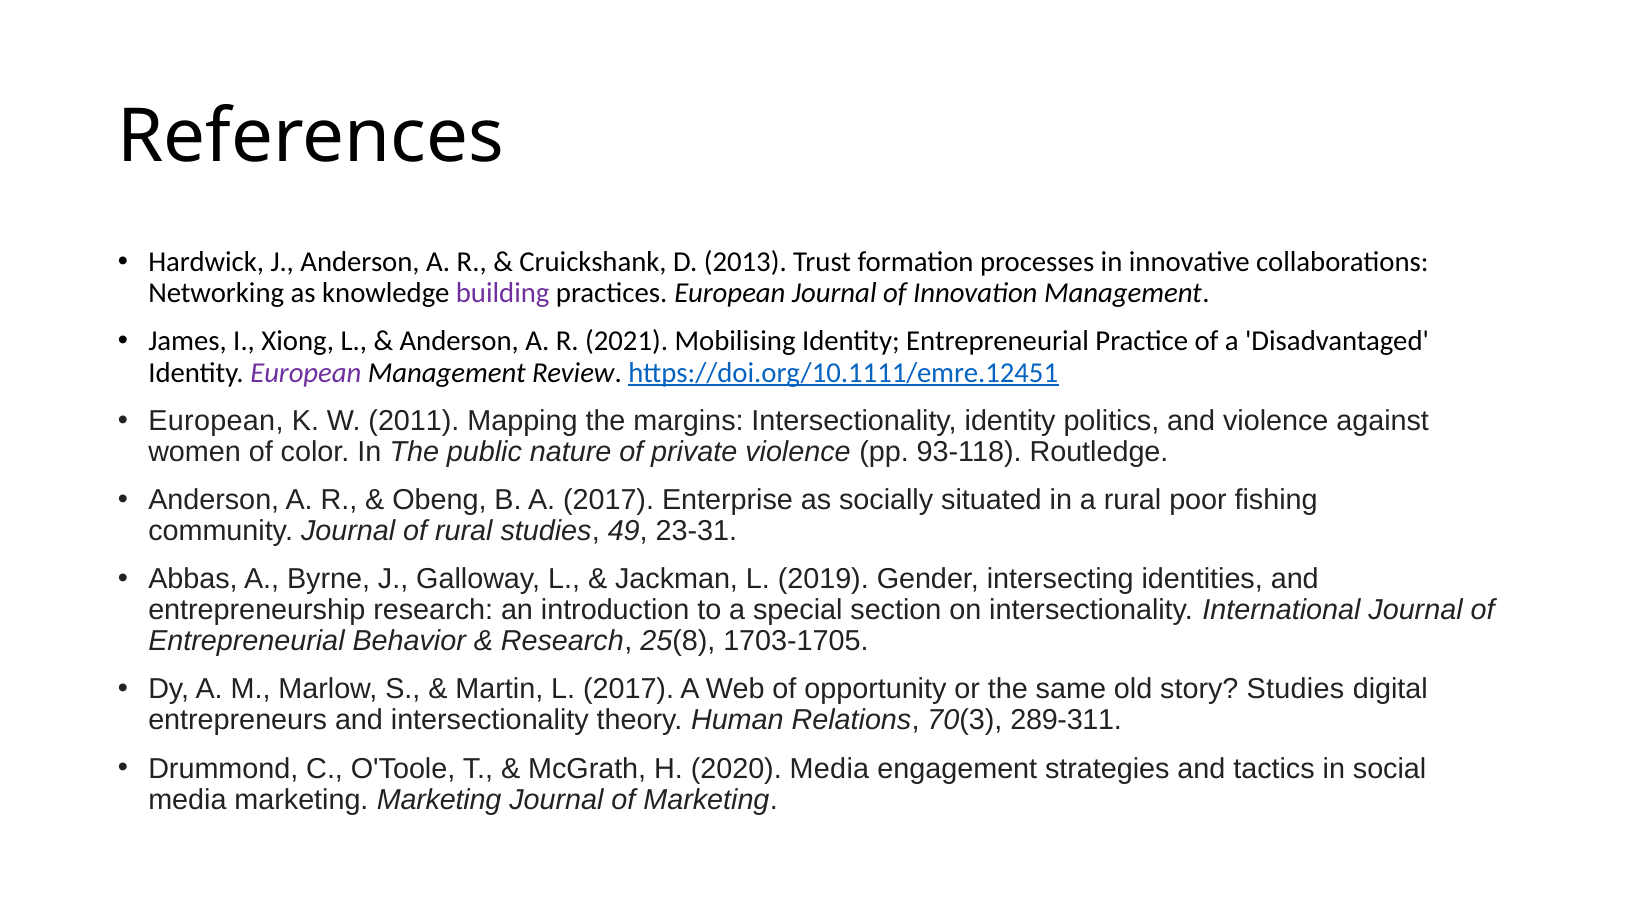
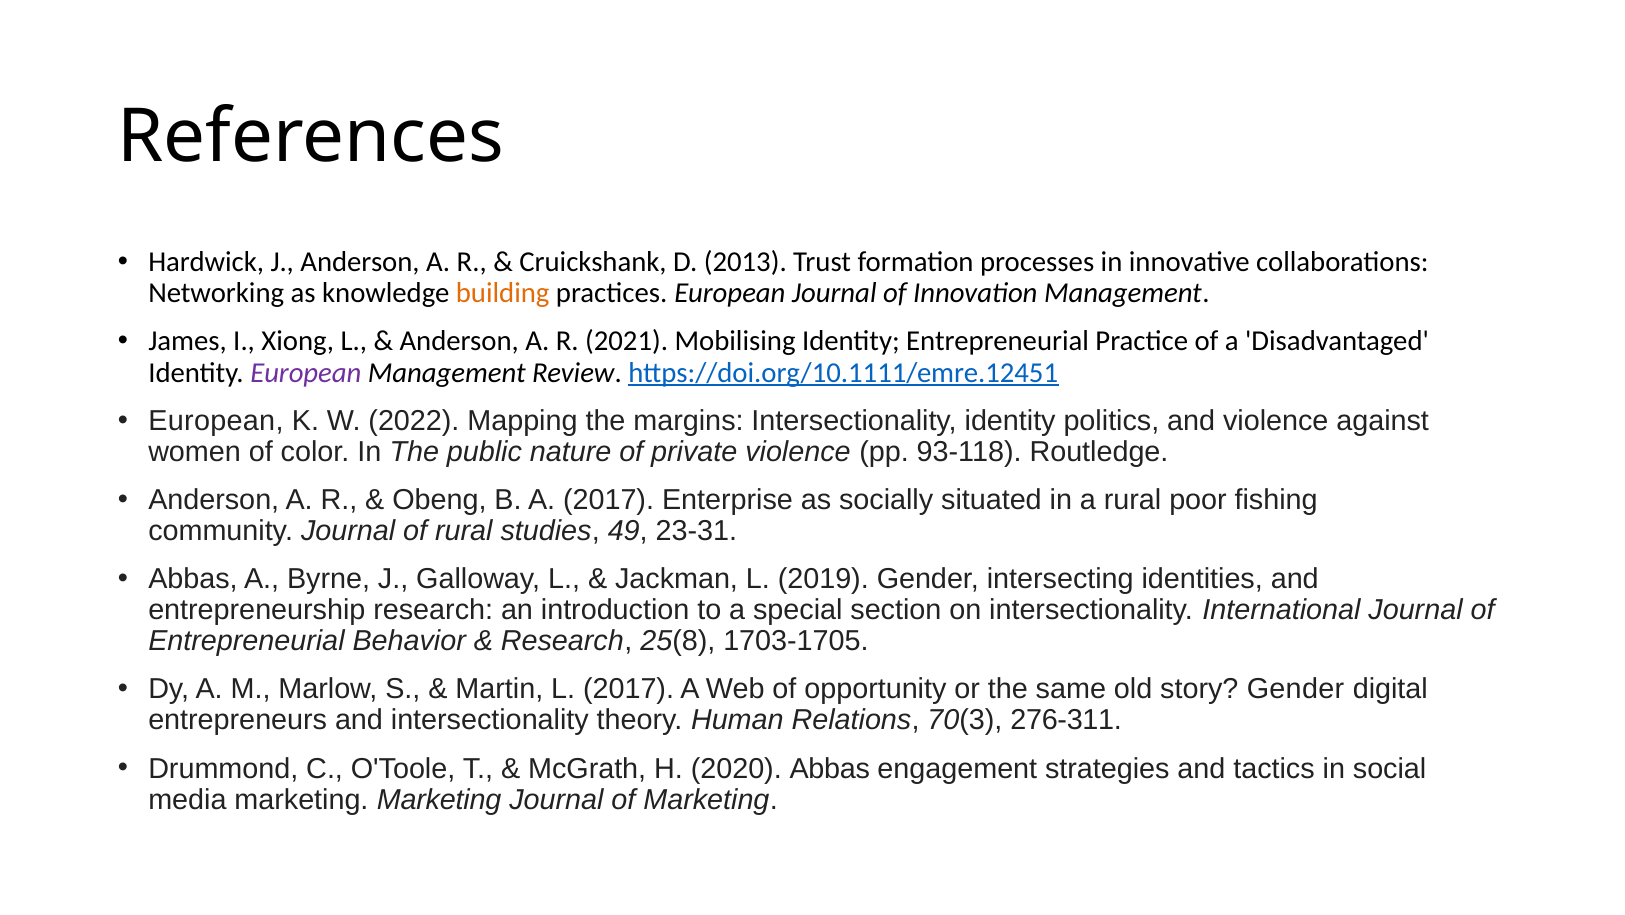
building colour: purple -> orange
2011: 2011 -> 2022
story Studies: Studies -> Gender
289-311: 289-311 -> 276-311
2020 Media: Media -> Abbas
